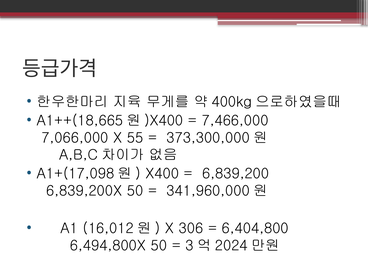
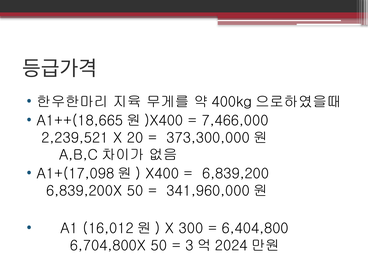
7,066,000: 7,066,000 -> 2,239,521
55: 55 -> 20
306: 306 -> 300
6,494,800X: 6,494,800X -> 6,704,800X
